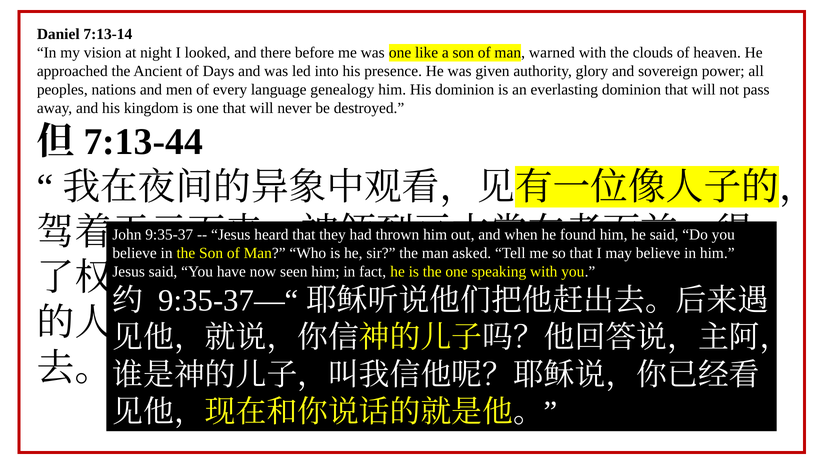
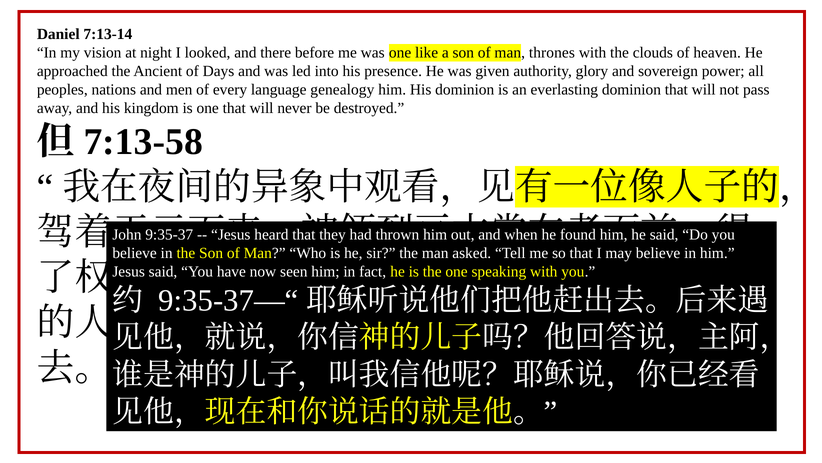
warned: warned -> thrones
7:13-44: 7:13-44 -> 7:13-58
